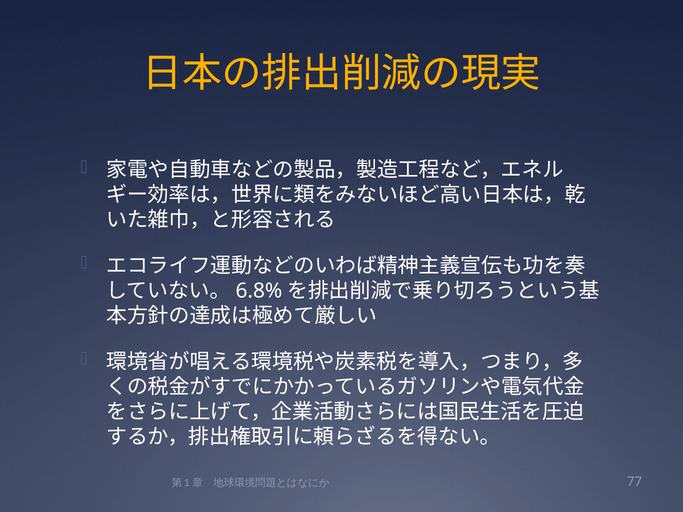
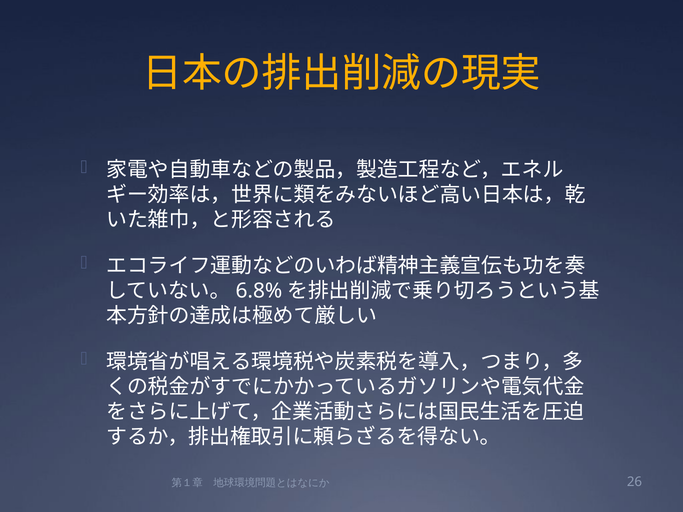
77: 77 -> 26
